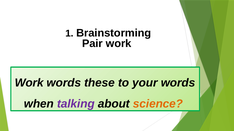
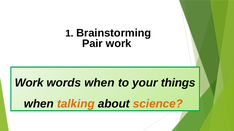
words these: these -> when
your words: words -> things
talking colour: purple -> orange
